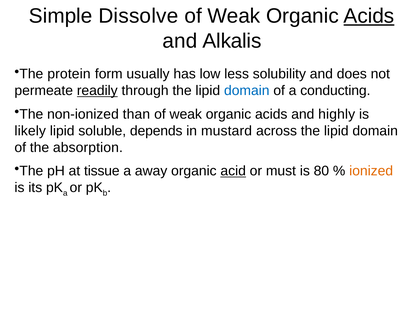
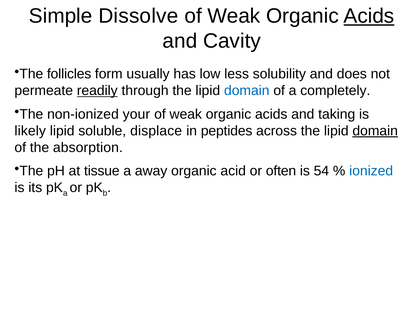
Alkalis: Alkalis -> Cavity
protein: protein -> follicles
conducting: conducting -> completely
than: than -> your
highly: highly -> taking
depends: depends -> displace
mustard: mustard -> peptides
domain at (375, 131) underline: none -> present
acid underline: present -> none
must: must -> often
80: 80 -> 54
ionized colour: orange -> blue
